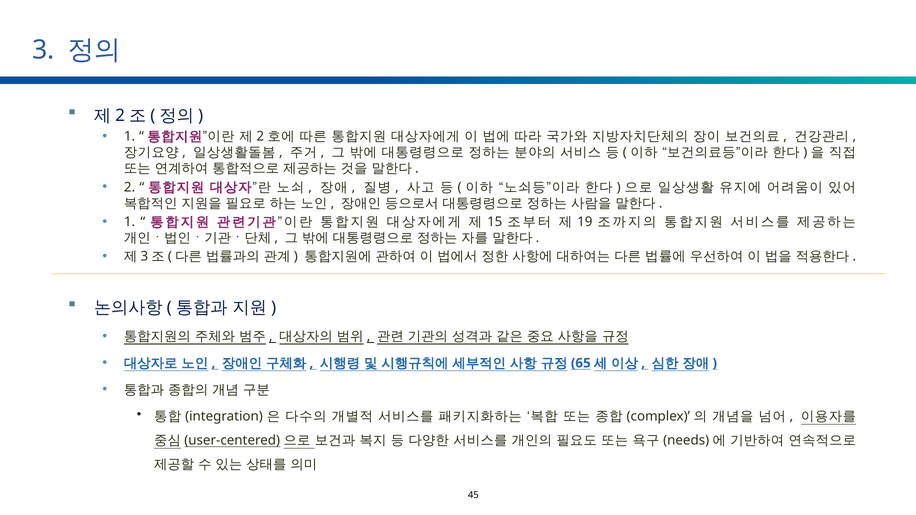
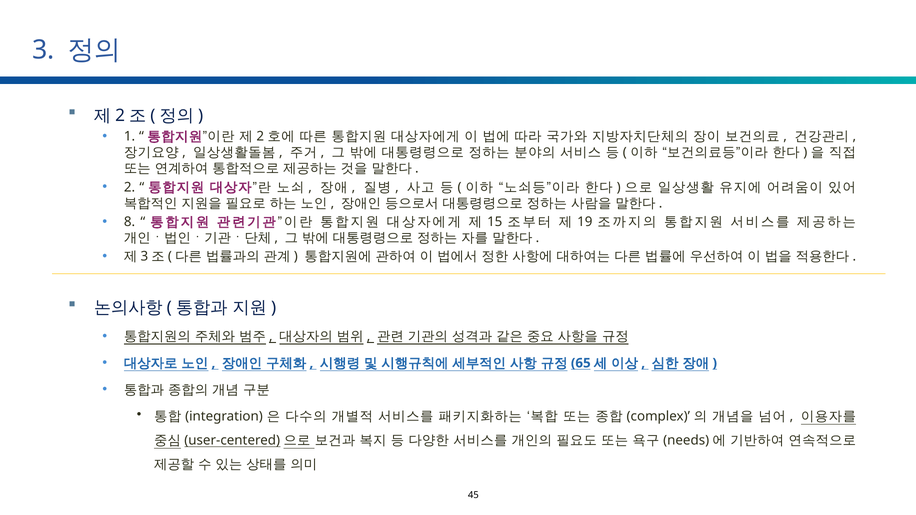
1 at (130, 222): 1 -> 8
